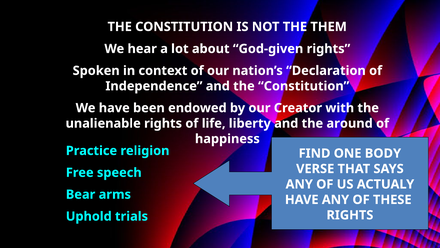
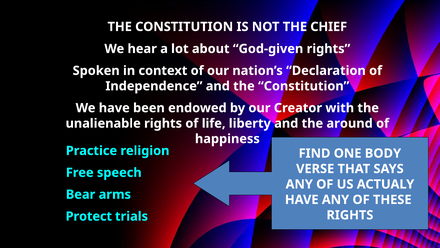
THEM: THEM -> CHIEF
Uphold: Uphold -> Protect
